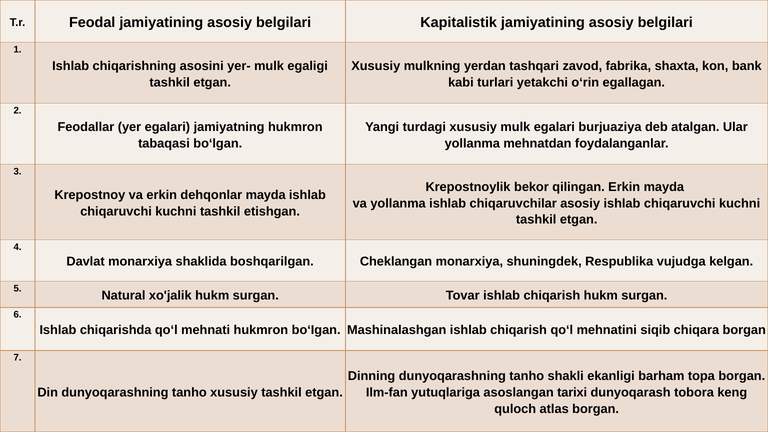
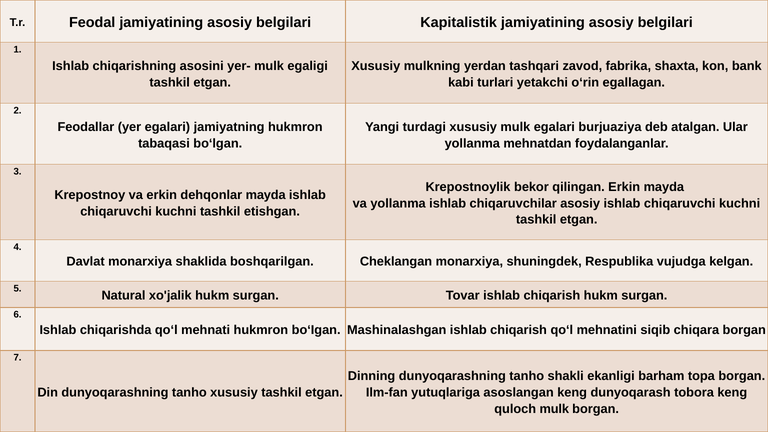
asoslangan tarixi: tarixi -> keng
quloch atlas: atlas -> mulk
